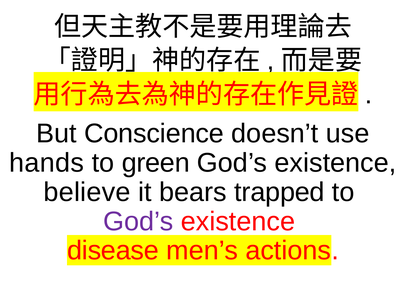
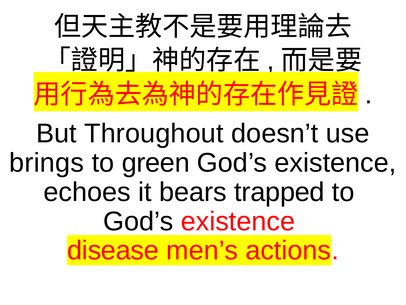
Conscience: Conscience -> Throughout
hands: hands -> brings
believe: believe -> echoes
God’s at (138, 221) colour: purple -> black
